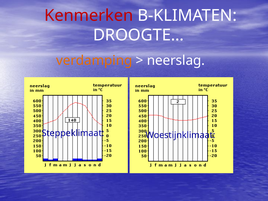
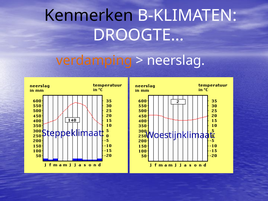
Kenmerken colour: red -> black
